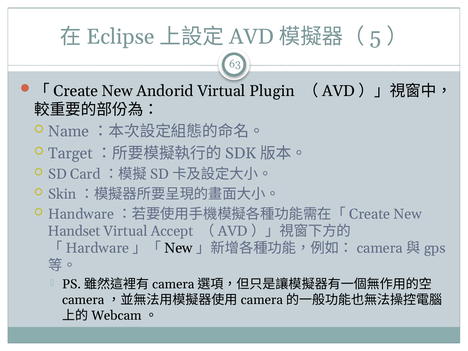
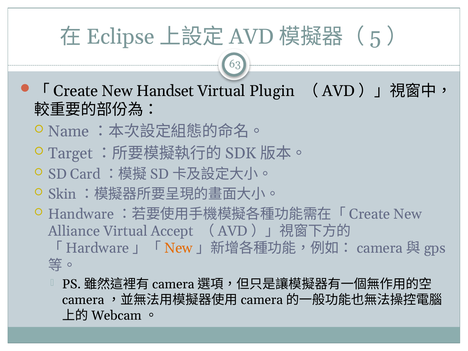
Andorid: Andorid -> Handset
Handset: Handset -> Alliance
New at (179, 248) colour: black -> orange
